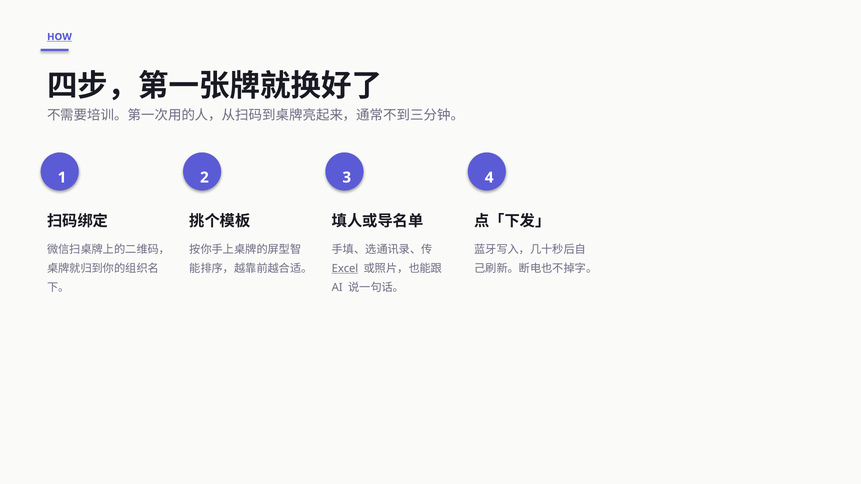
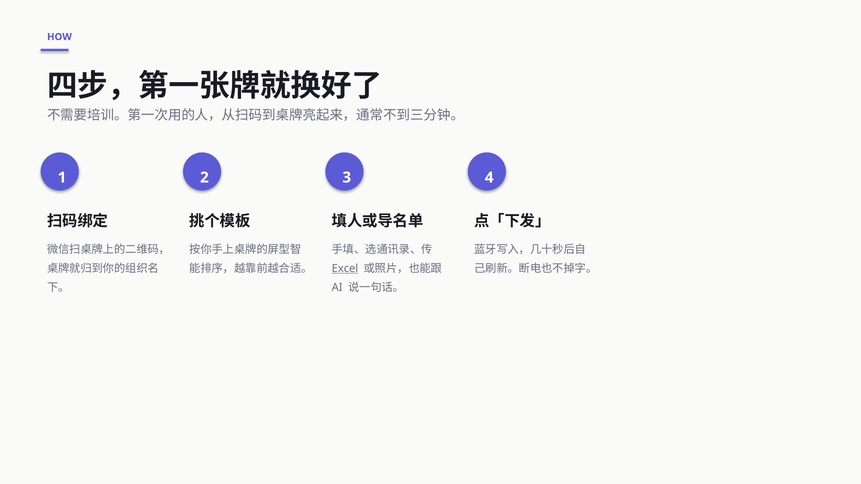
HOW underline: present -> none
